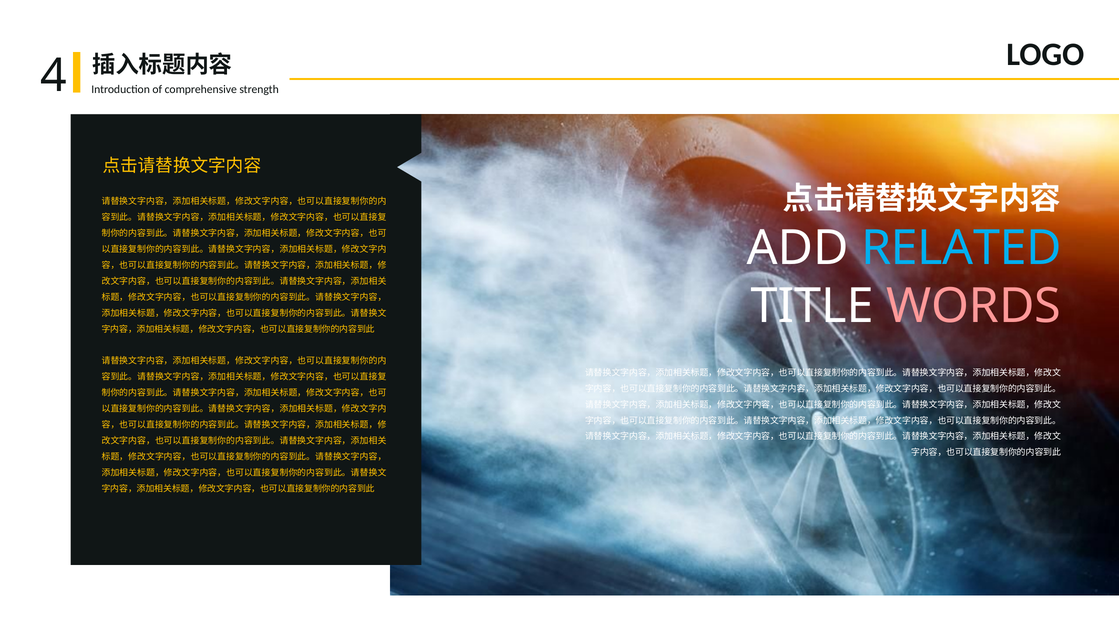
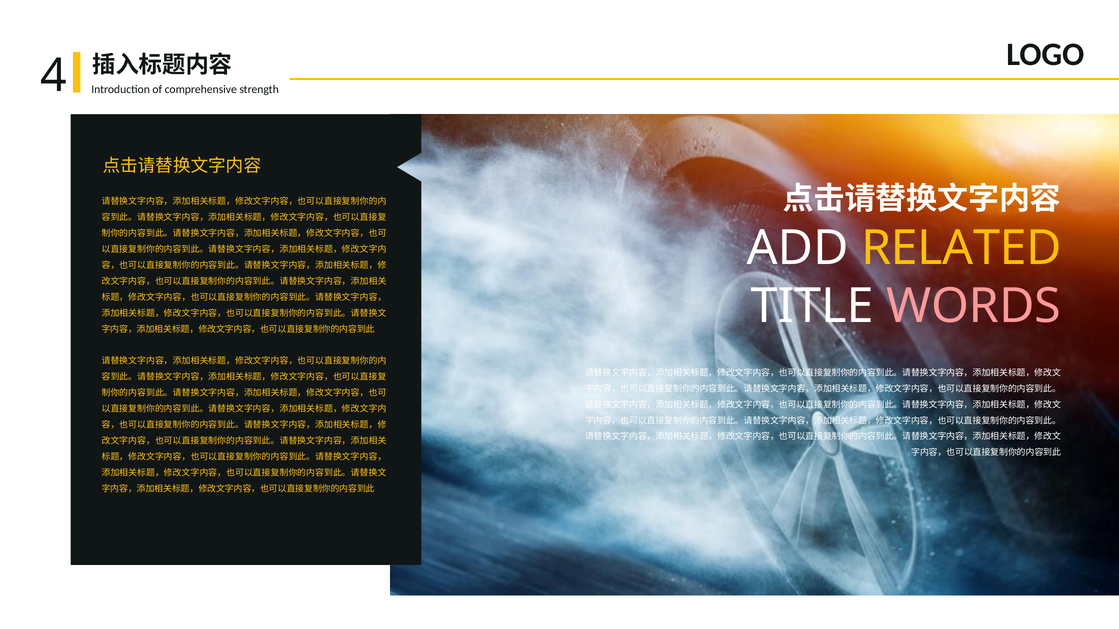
RELATED colour: light blue -> yellow
